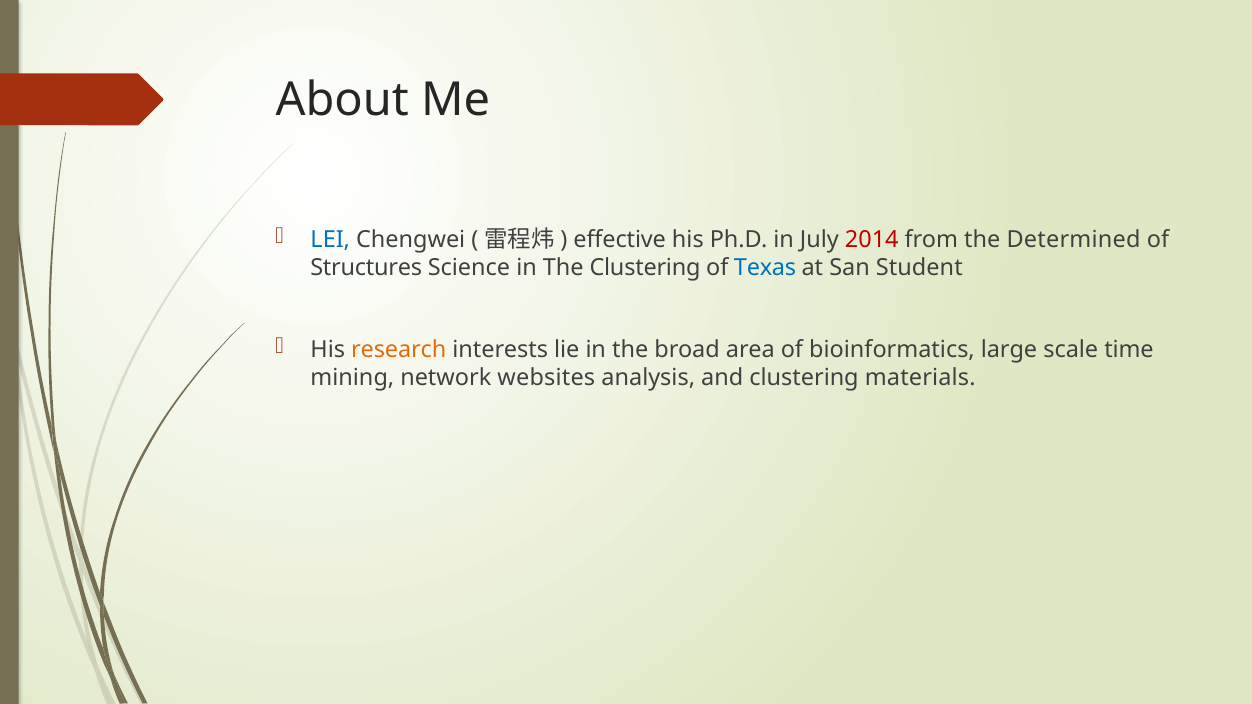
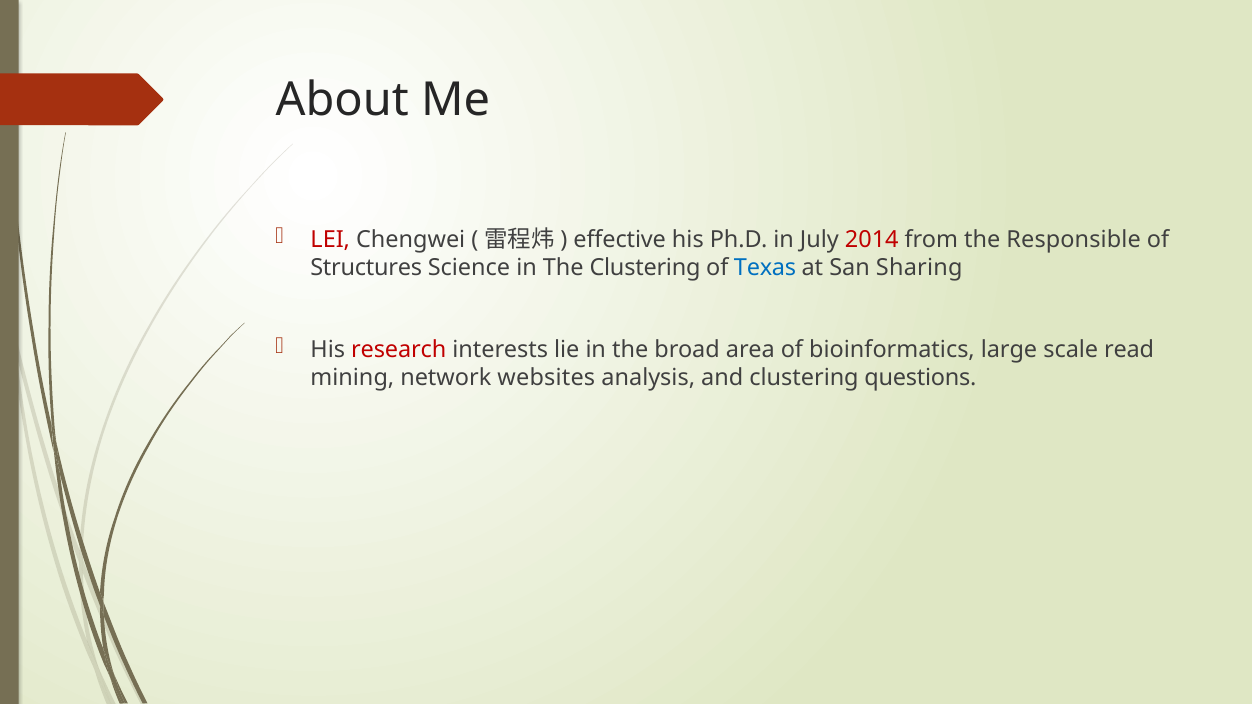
LEI colour: blue -> red
Determined: Determined -> Responsible
Student: Student -> Sharing
research colour: orange -> red
time: time -> read
materials: materials -> questions
